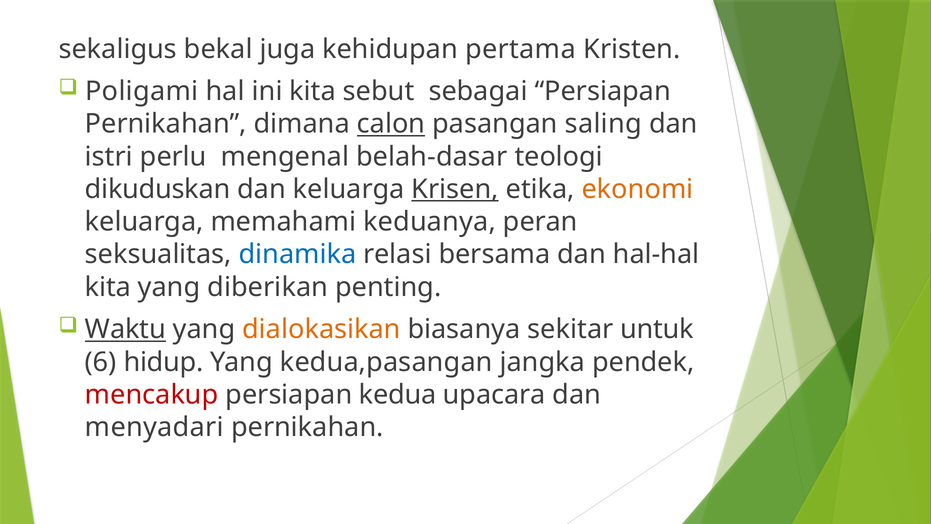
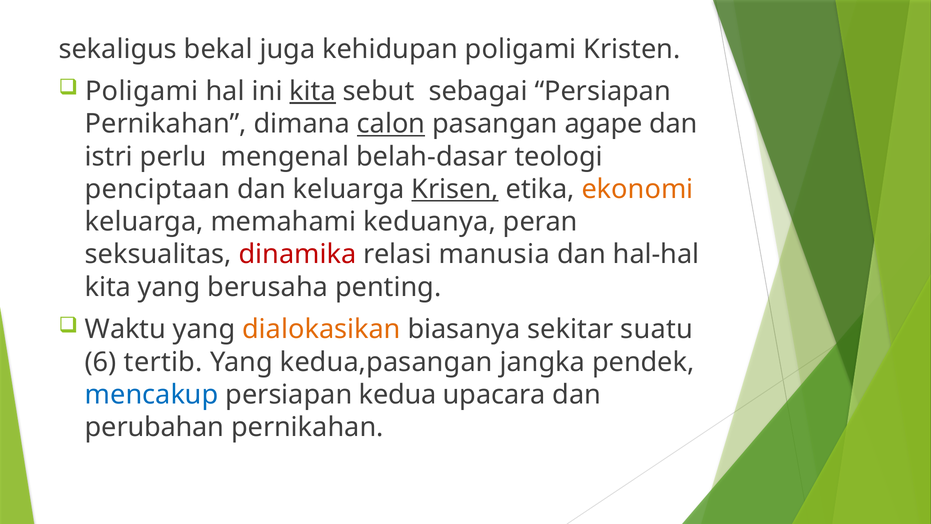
kehidupan pertama: pertama -> poligami
kita at (313, 91) underline: none -> present
saling: saling -> agape
dikuduskan: dikuduskan -> penciptaan
dinamika colour: blue -> red
bersama: bersama -> manusia
diberikan: diberikan -> berusaha
Waktu underline: present -> none
untuk: untuk -> suatu
hidup: hidup -> tertib
mencakup colour: red -> blue
menyadari: menyadari -> perubahan
